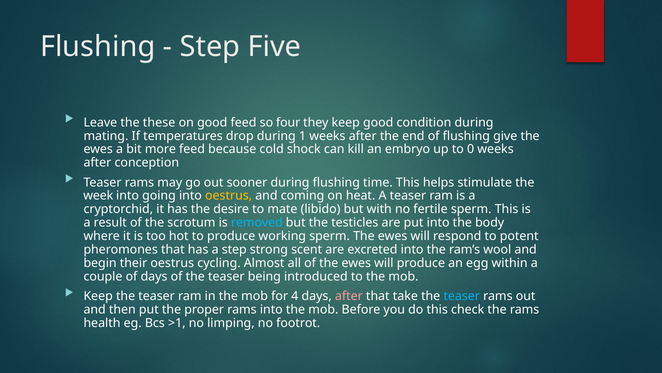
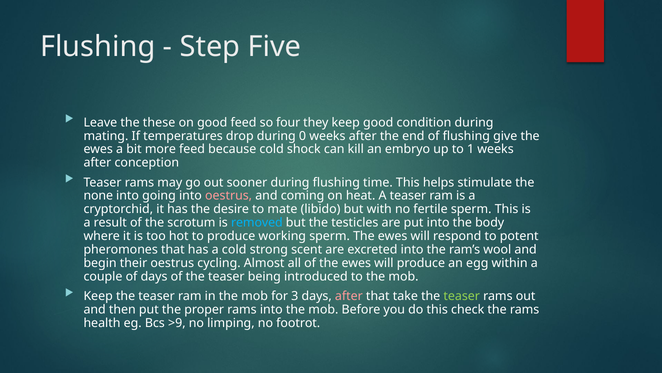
1: 1 -> 0
0: 0 -> 1
week: week -> none
oestrus at (229, 196) colour: yellow -> pink
a step: step -> cold
4: 4 -> 3
teaser at (462, 296) colour: light blue -> light green
>1: >1 -> >9
